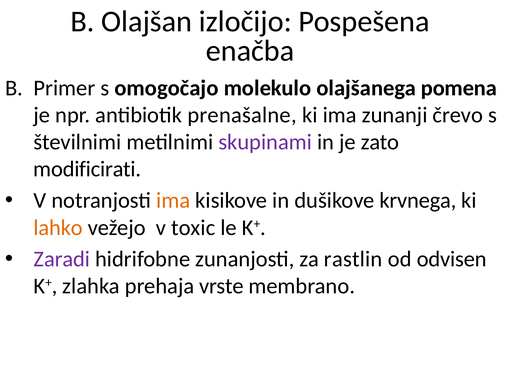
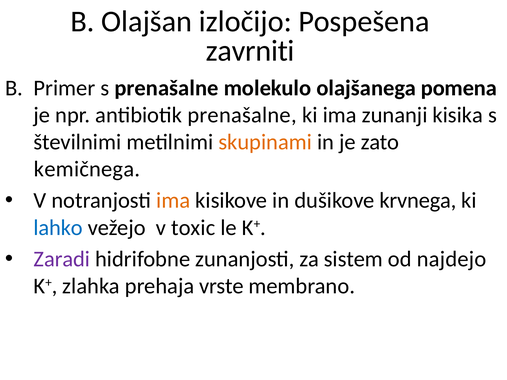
enačba: enačba -> zavrniti
s omogočajo: omogočajo -> prenašalne
črevo: črevo -> kisika
skupinami colour: purple -> orange
modificirati: modificirati -> kemičnega
lahko colour: orange -> blue
rastlin: rastlin -> sistem
odvisen: odvisen -> najdejo
